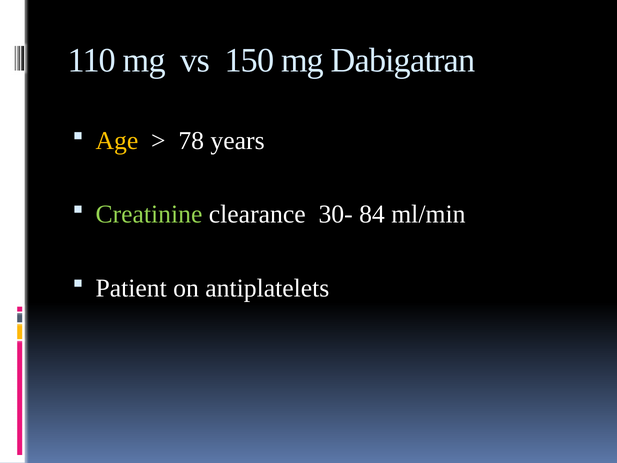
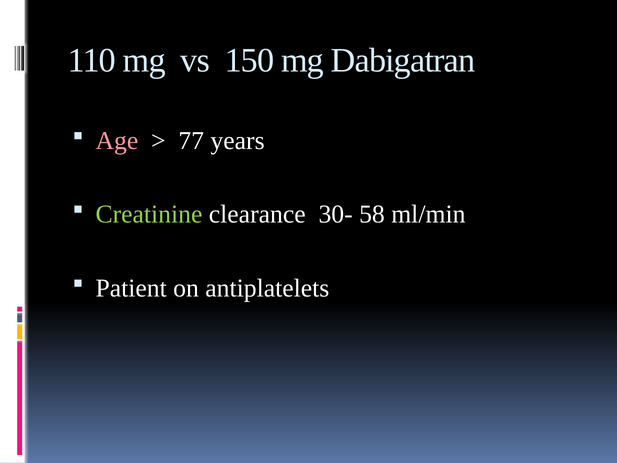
Age colour: yellow -> pink
78: 78 -> 77
84: 84 -> 58
